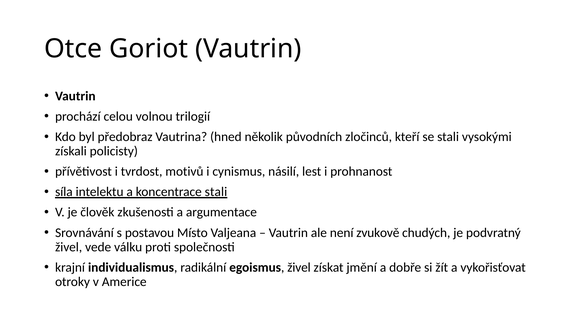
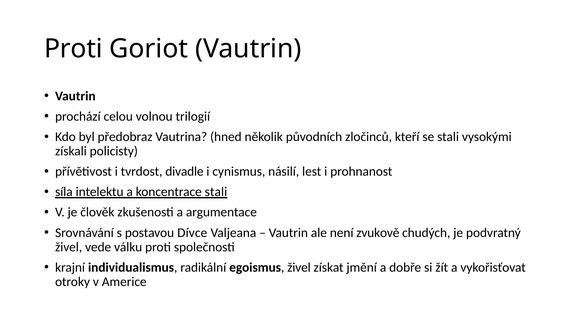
Otce at (73, 49): Otce -> Proti
motivů: motivů -> divadle
Místo: Místo -> Dívce
